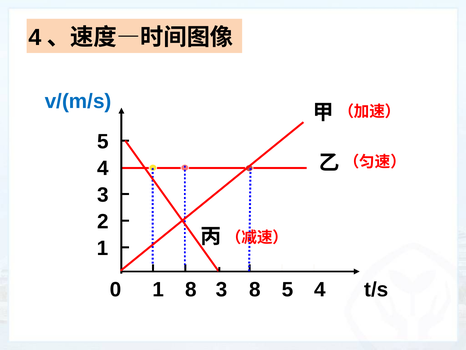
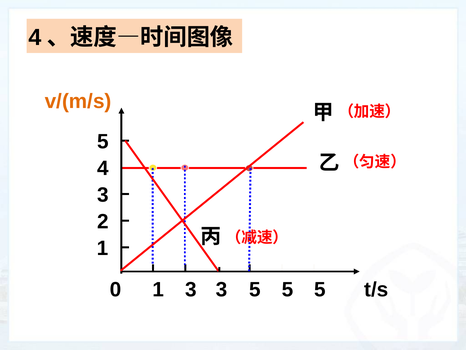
v/(m/s colour: blue -> orange
1 8: 8 -> 3
3 8: 8 -> 5
4 at (320, 289): 4 -> 5
